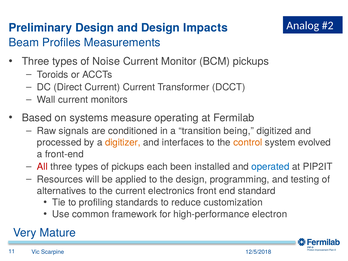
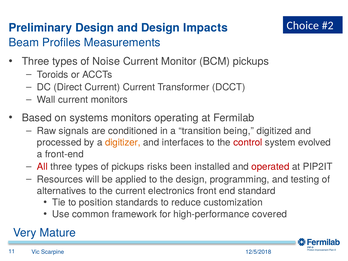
Analog: Analog -> Choice
systems measure: measure -> monitors
control colour: orange -> red
each: each -> risks
operated colour: blue -> red
profiling: profiling -> position
electron: electron -> covered
